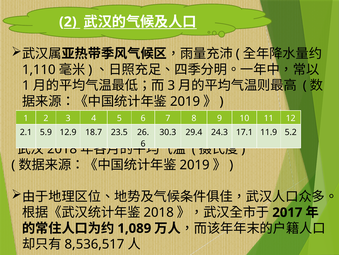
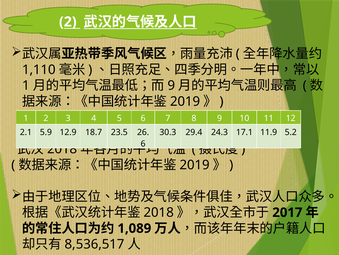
3 at (171, 85): 3 -> 9
